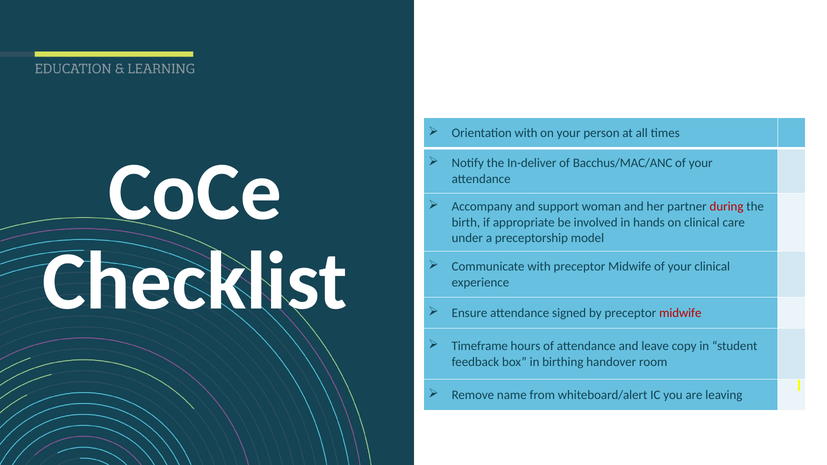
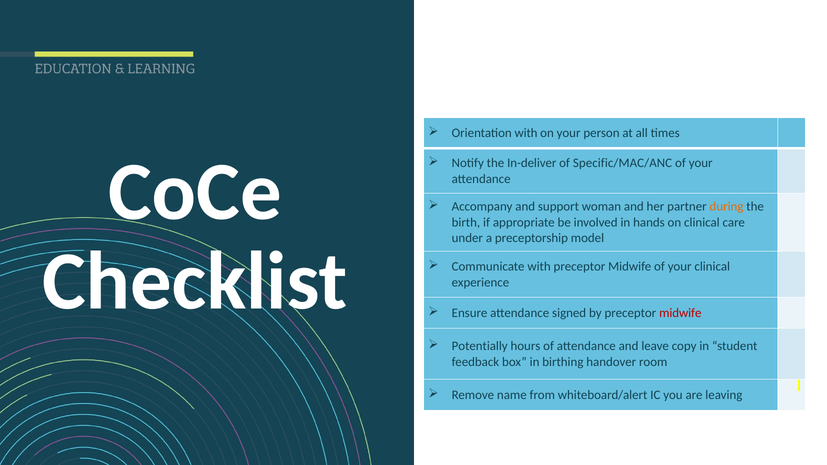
Bacchus/MAC/ANC: Bacchus/MAC/ANC -> Specific/MAC/ANC
during colour: red -> orange
Timeframe: Timeframe -> Potentially
